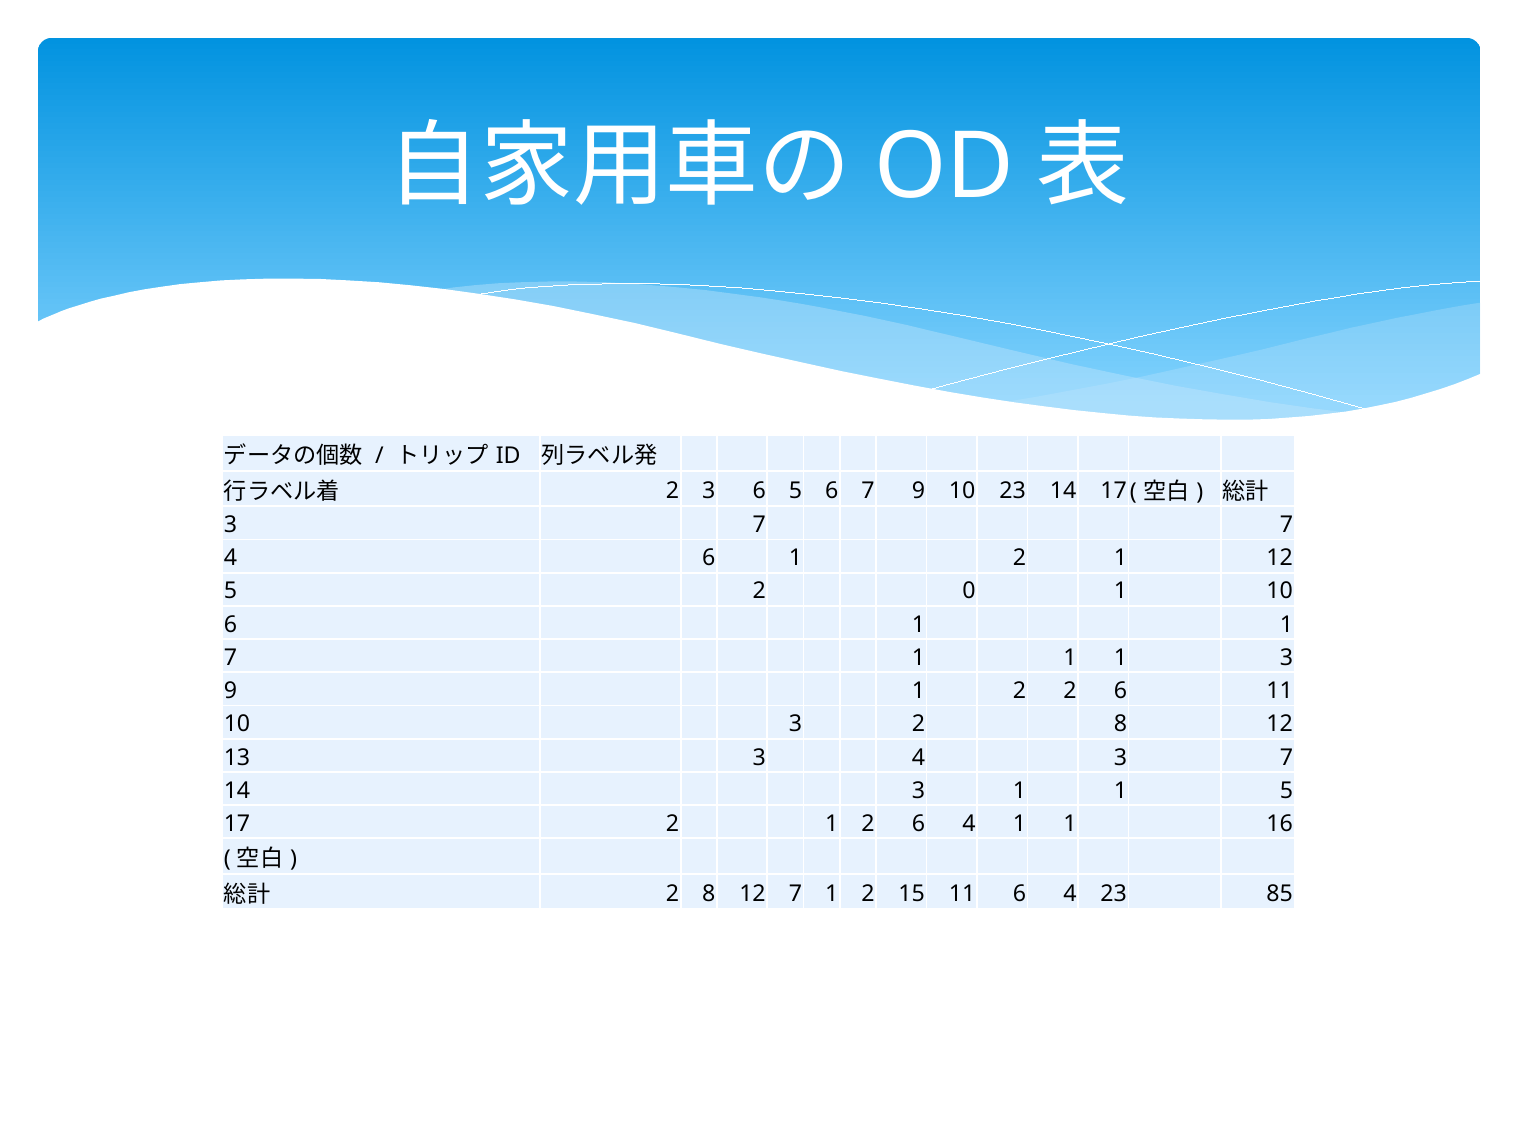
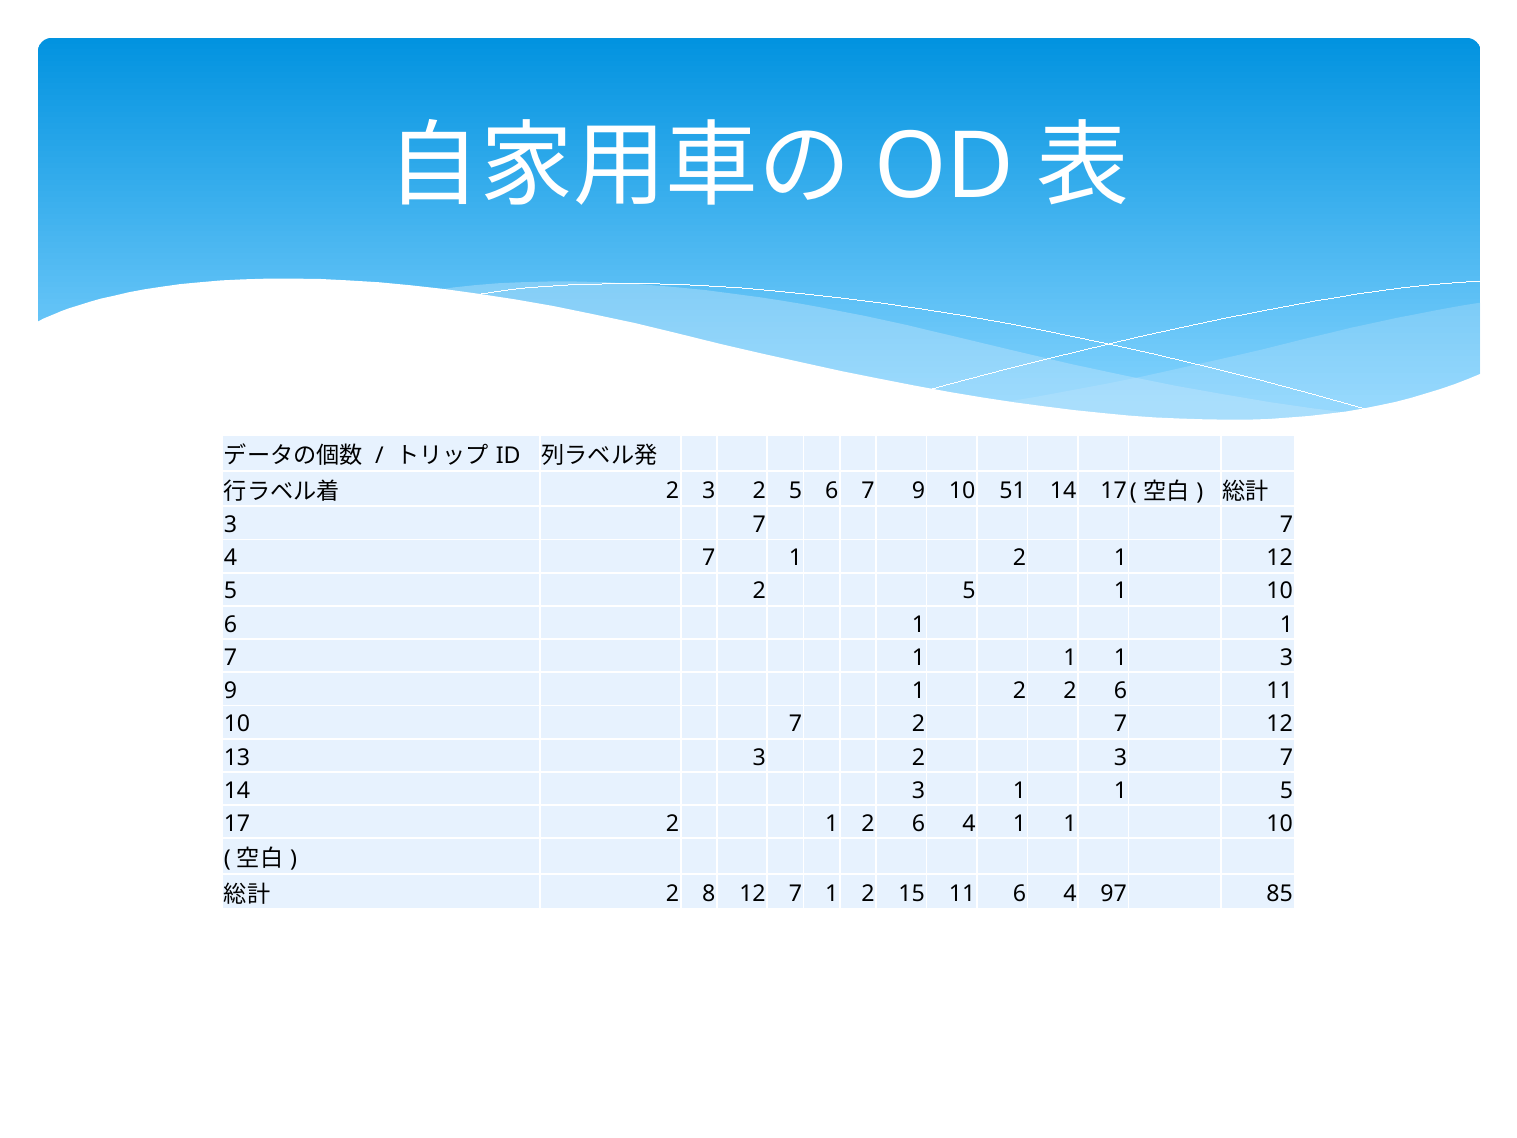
2 3 6: 6 -> 2
10 23: 23 -> 51
4 6: 6 -> 7
5 2 0: 0 -> 5
10 3: 3 -> 7
8 at (1120, 724): 8 -> 7
13 3 4: 4 -> 2
1 1 16: 16 -> 10
4 23: 23 -> 97
